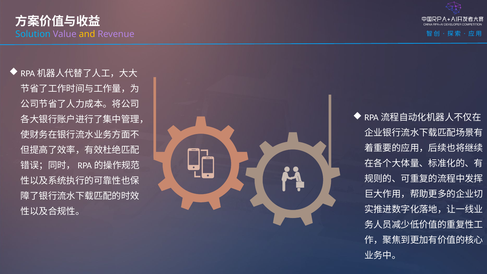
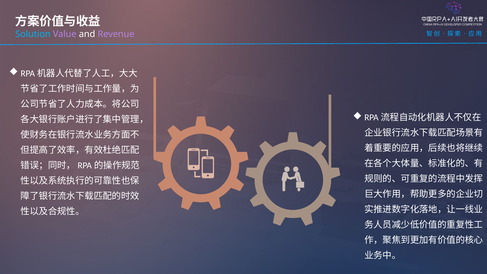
and colour: yellow -> white
